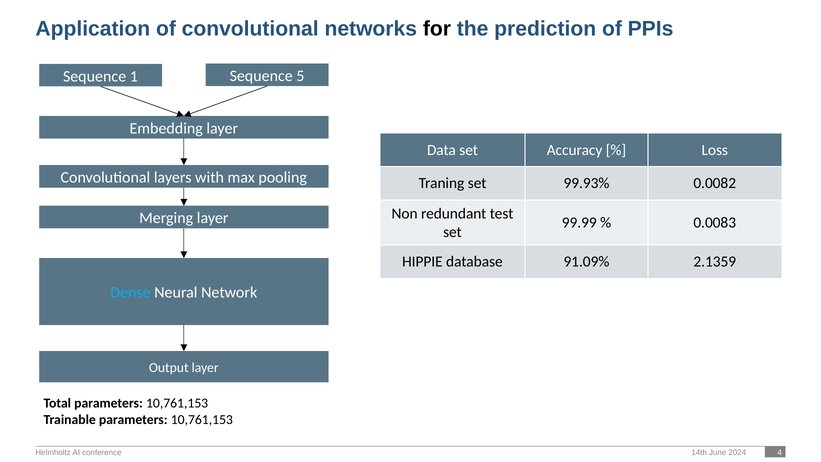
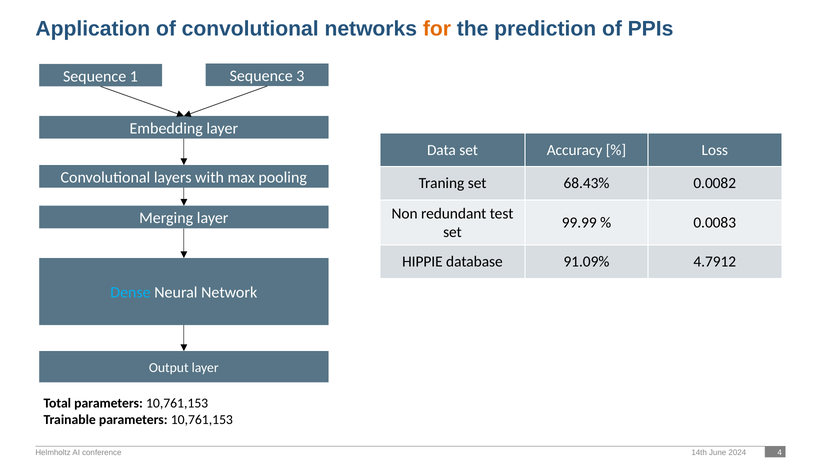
for colour: black -> orange
5: 5 -> 3
99.93%: 99.93% -> 68.43%
2.1359: 2.1359 -> 4.7912
